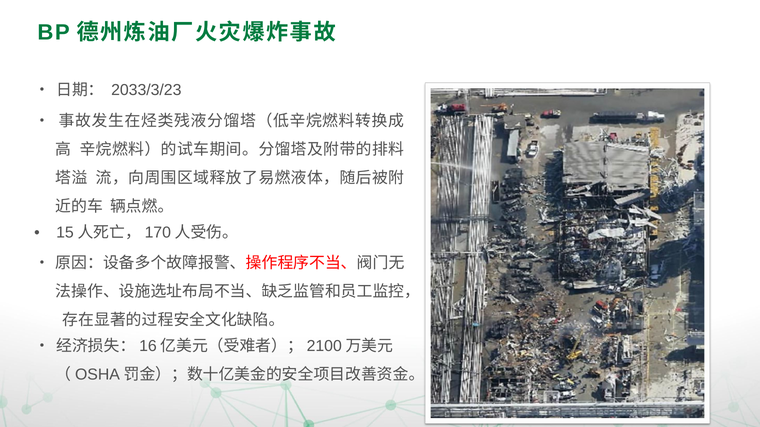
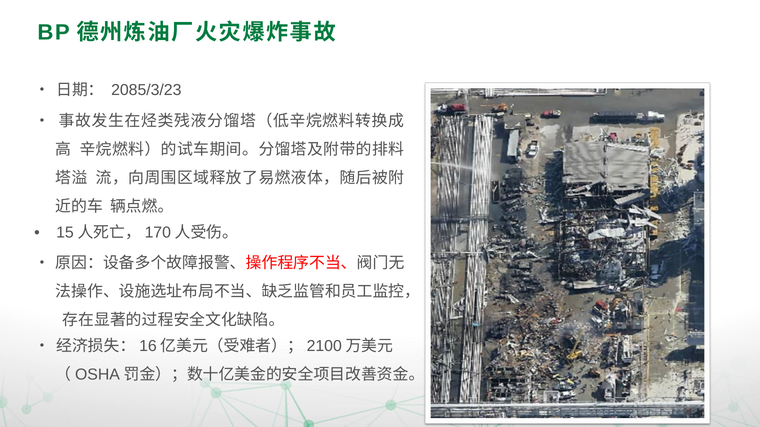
2033/3/23: 2033/3/23 -> 2085/3/23
